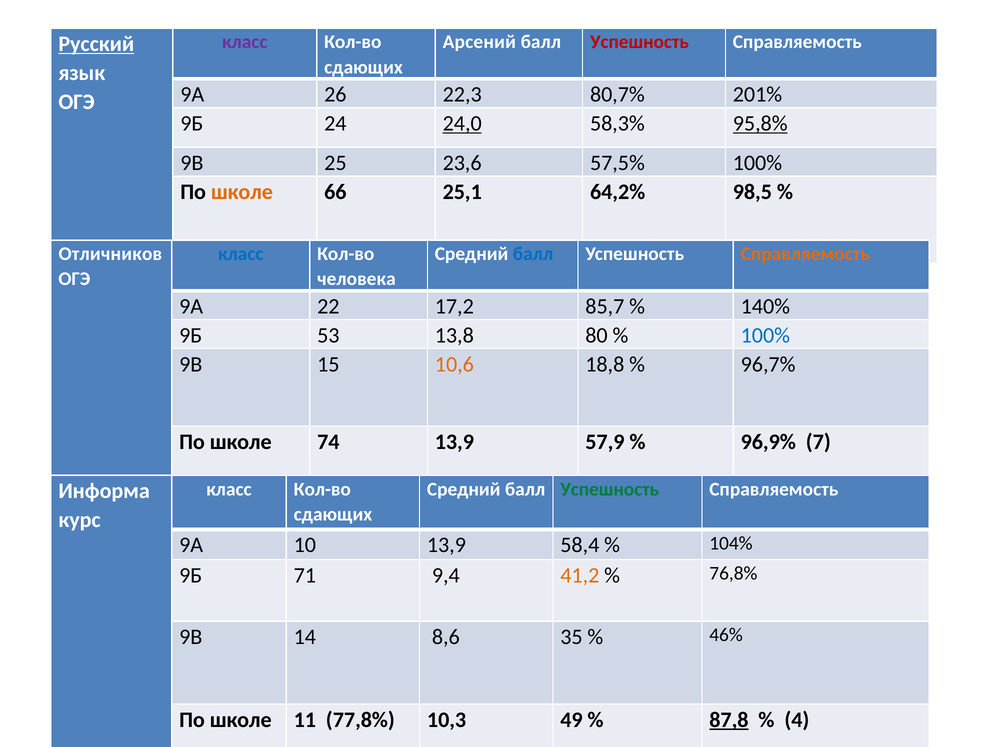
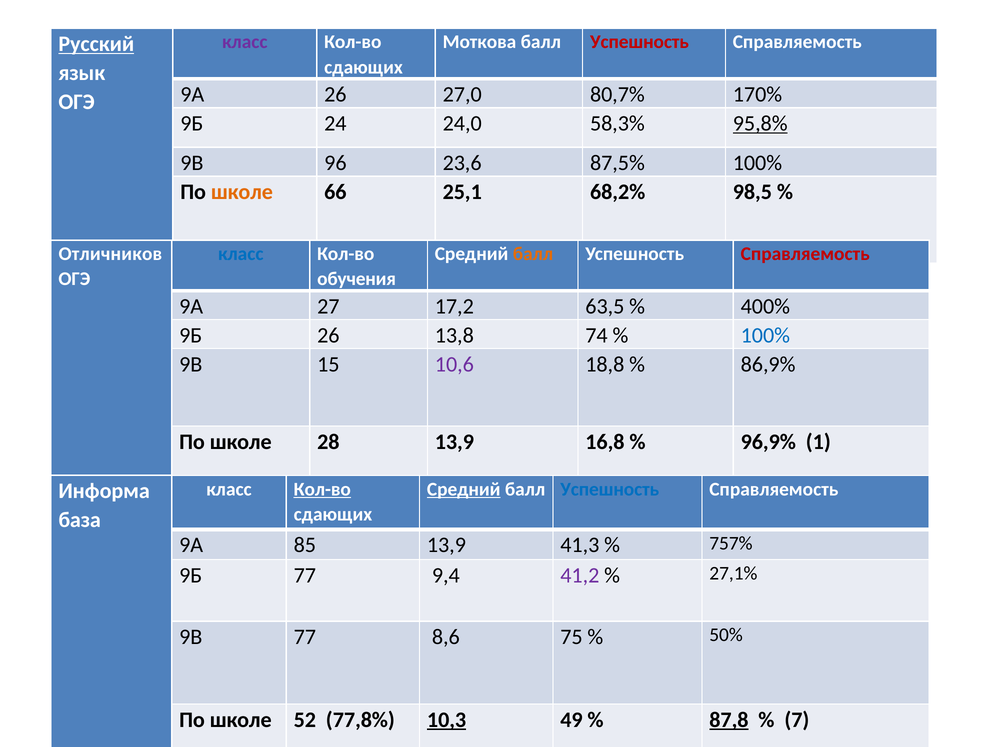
Арсений: Арсений -> Моткова
22,3: 22,3 -> 27,0
201%: 201% -> 170%
24,0 underline: present -> none
25: 25 -> 96
57,5%: 57,5% -> 87,5%
64,2%: 64,2% -> 68,2%
балл at (533, 254) colour: blue -> orange
Справляемость at (805, 254) colour: orange -> red
человека: человека -> обучения
22: 22 -> 27
85,7: 85,7 -> 63,5
140%: 140% -> 400%
9Б 53: 53 -> 26
80: 80 -> 74
10,6 colour: orange -> purple
96,7%: 96,7% -> 86,9%
74: 74 -> 28
57,9: 57,9 -> 16,8
7: 7 -> 1
Кол-во at (322, 489) underline: none -> present
Средний at (464, 489) underline: none -> present
Успешность at (610, 489) colour: green -> blue
курс: курс -> база
10: 10 -> 85
58,4: 58,4 -> 41,3
104%: 104% -> 757%
9Б 71: 71 -> 77
41,2 colour: orange -> purple
76,8%: 76,8% -> 27,1%
9В 14: 14 -> 77
35: 35 -> 75
46%: 46% -> 50%
11: 11 -> 52
10,3 underline: none -> present
4: 4 -> 7
